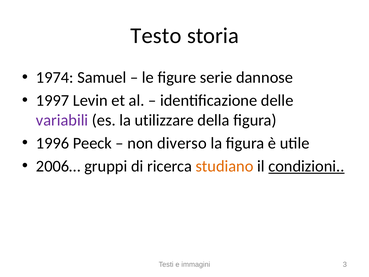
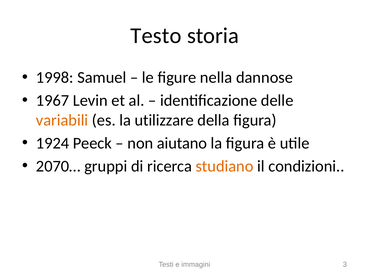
1974: 1974 -> 1998
serie: serie -> nella
1997: 1997 -> 1967
variabili colour: purple -> orange
1996: 1996 -> 1924
diverso: diverso -> aiutano
2006…: 2006… -> 2070…
condizioni underline: present -> none
